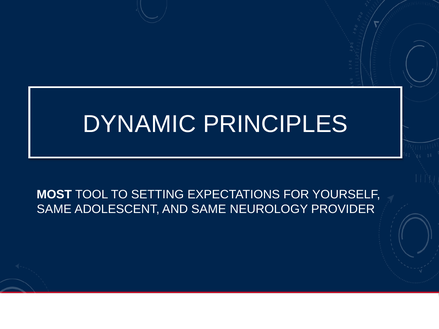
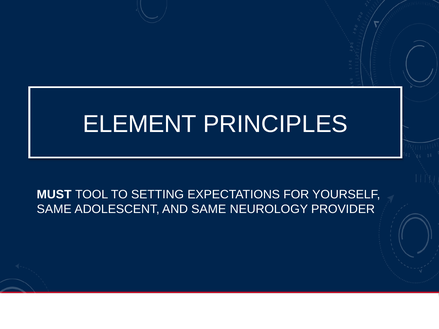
DYNAMIC: DYNAMIC -> ELEMENT
MOST: MOST -> MUST
